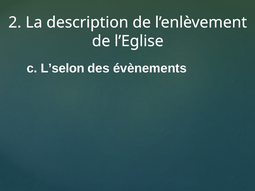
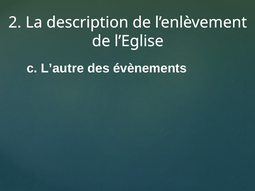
L’selon: L’selon -> L’autre
